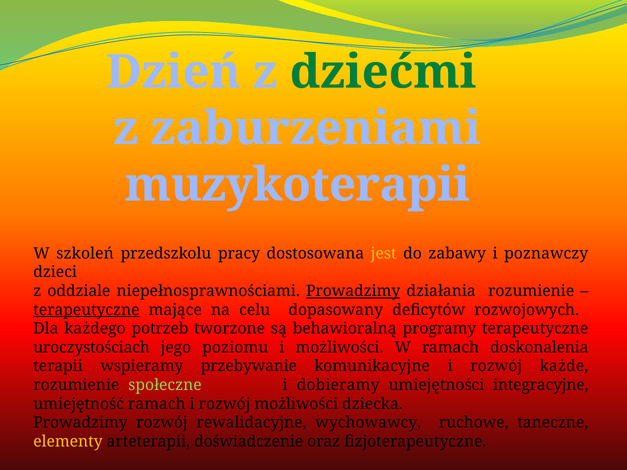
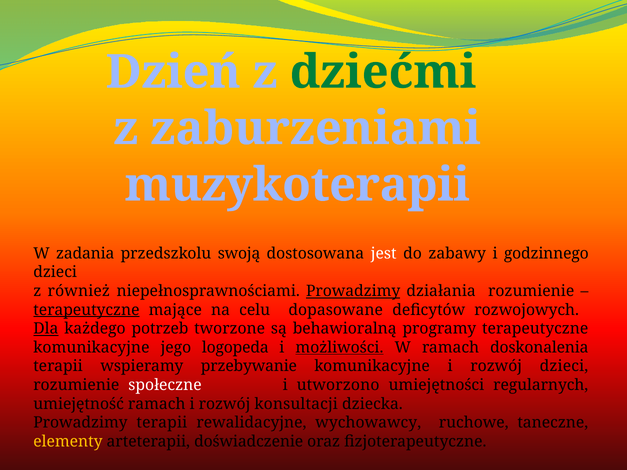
szkoleń: szkoleń -> zadania
pracy: pracy -> swoją
jest colour: yellow -> white
poznawczy: poznawczy -> godzinnego
oddziale: oddziale -> również
dopasowany: dopasowany -> dopasowane
Dla underline: none -> present
uroczystościach at (92, 348): uroczystościach -> komunikacyjne
poziomu: poziomu -> logopeda
możliwości at (339, 348) underline: none -> present
rozwój każde: każde -> dzieci
społeczne colour: light green -> white
dobieramy: dobieramy -> utworzono
integracyjne: integracyjne -> regularnych
rozwój możliwości: możliwości -> konsultacji
Prowadzimy rozwój: rozwój -> terapii
